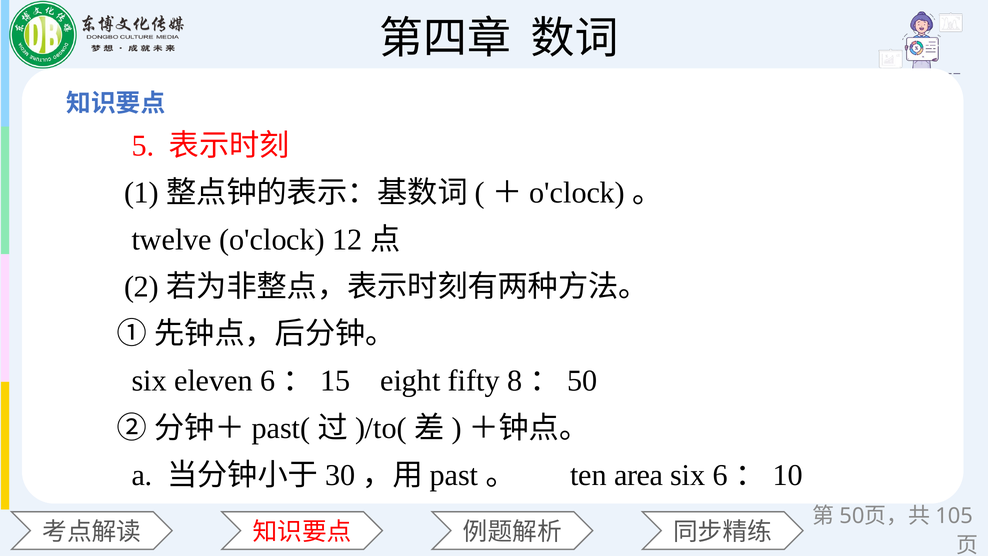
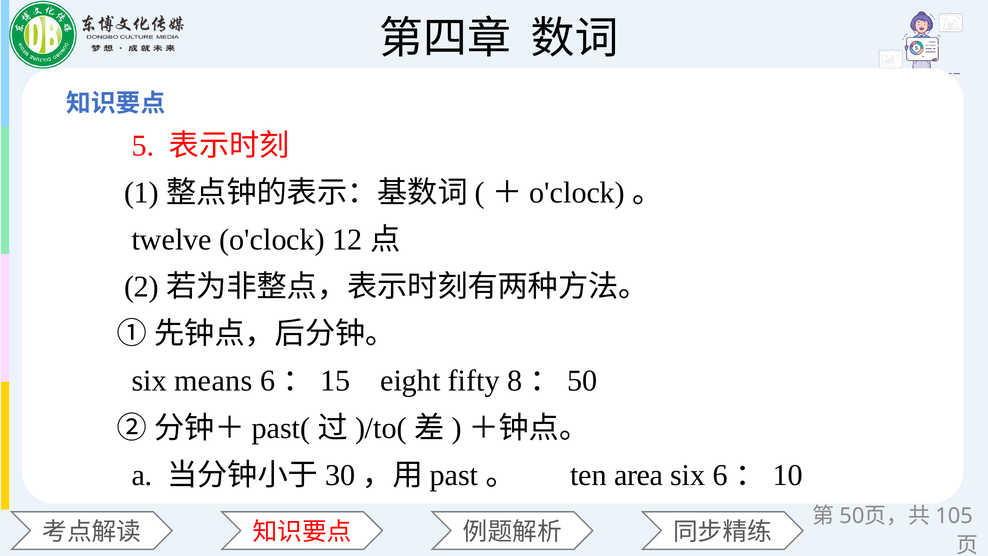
eleven: eleven -> means
